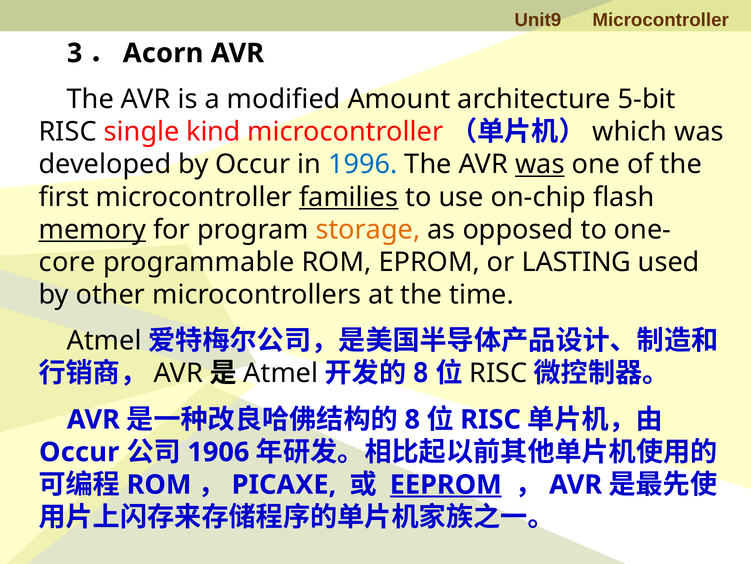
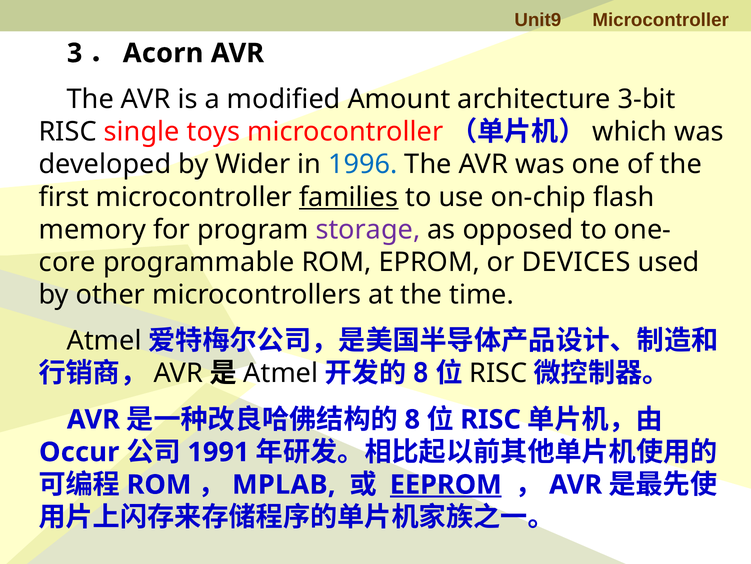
5-bit: 5-bit -> 3-bit
kind: kind -> toys
by Occur: Occur -> Wider
was at (540, 164) underline: present -> none
memory underline: present -> none
storage colour: orange -> purple
LASTING: LASTING -> DEVICES
1906: 1906 -> 1991
PICAXE: PICAXE -> MPLAB
